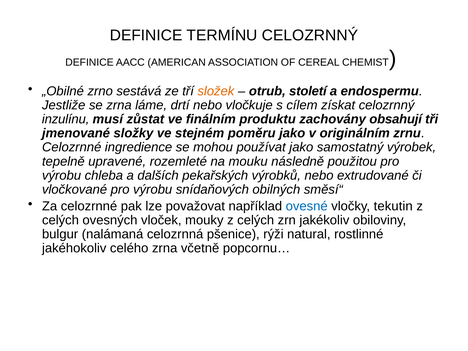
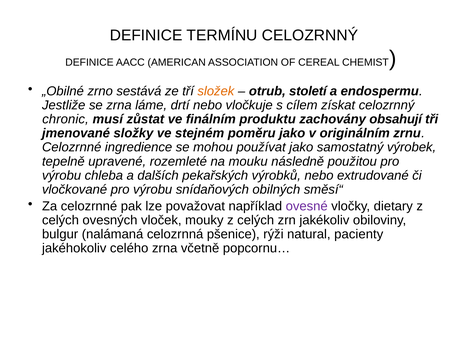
inzulínu: inzulínu -> chronic
ovesné colour: blue -> purple
tekutin: tekutin -> dietary
rostlinné: rostlinné -> pacienty
